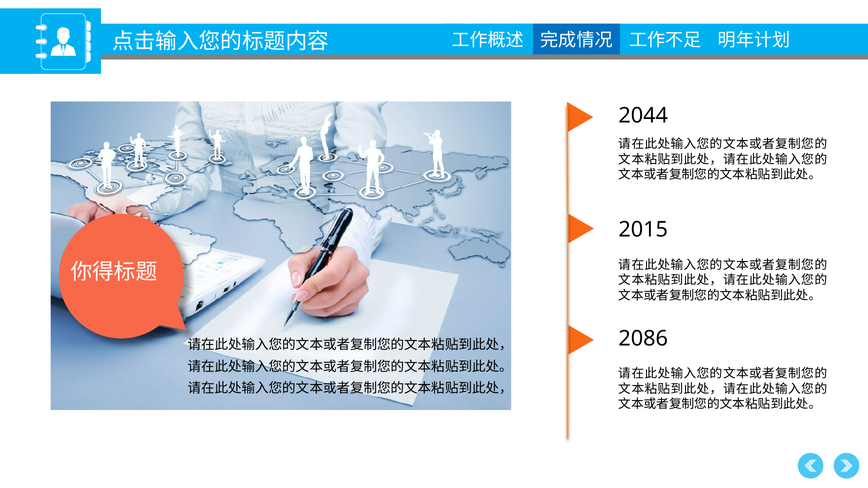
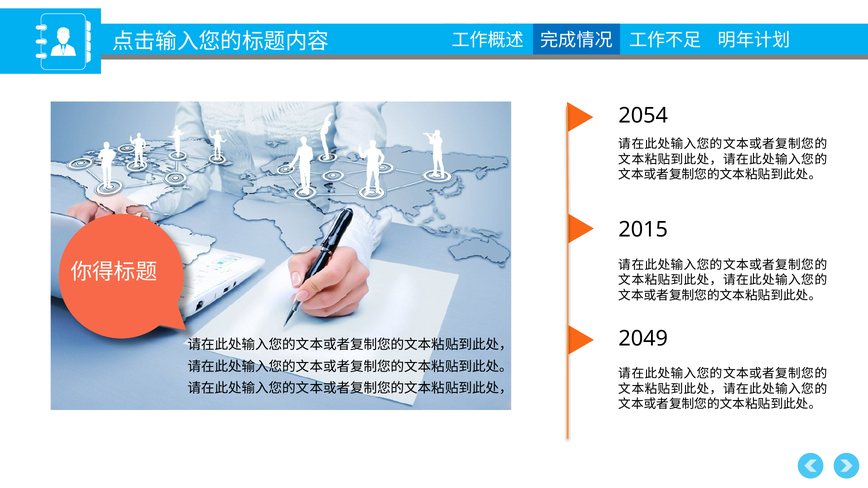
2044: 2044 -> 2054
2086: 2086 -> 2049
